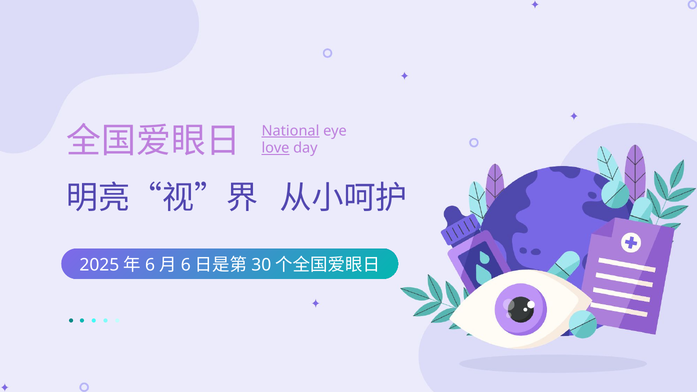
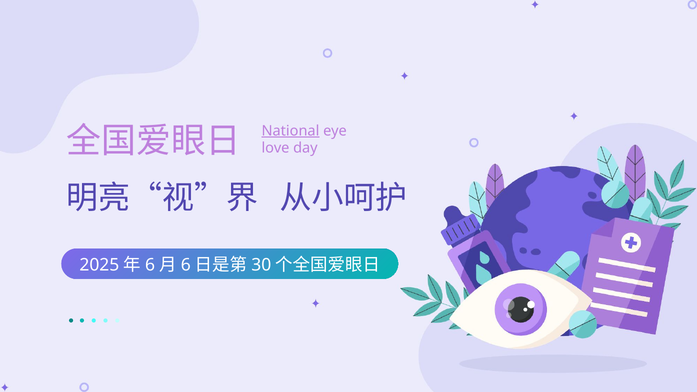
love underline: present -> none
